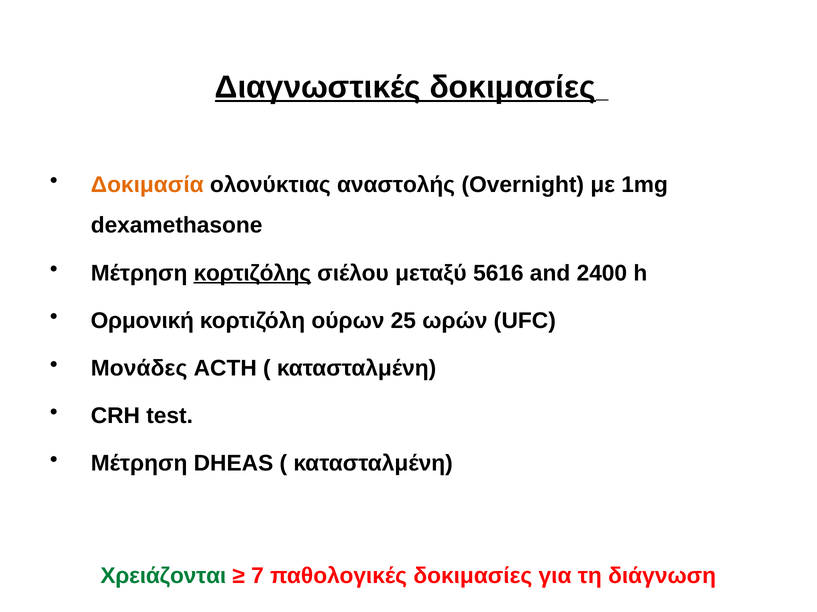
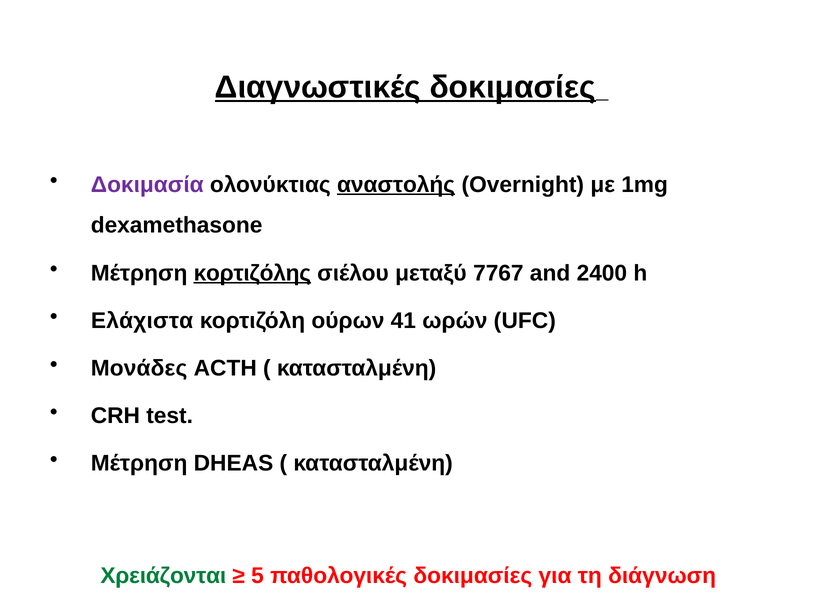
Δοκιμασία colour: orange -> purple
αναστολής underline: none -> present
5616: 5616 -> 7767
Ορμονική: Ορμονική -> Ελάχιστα
25: 25 -> 41
7: 7 -> 5
